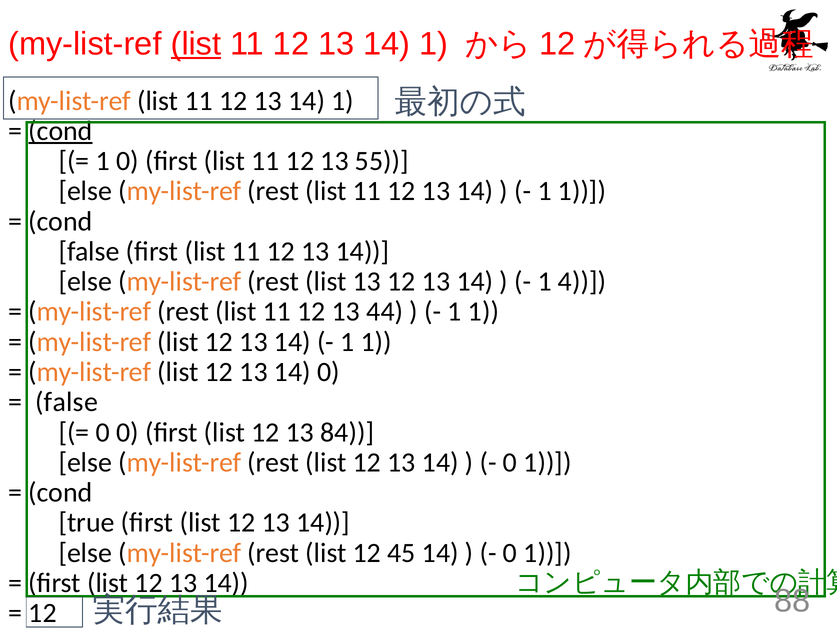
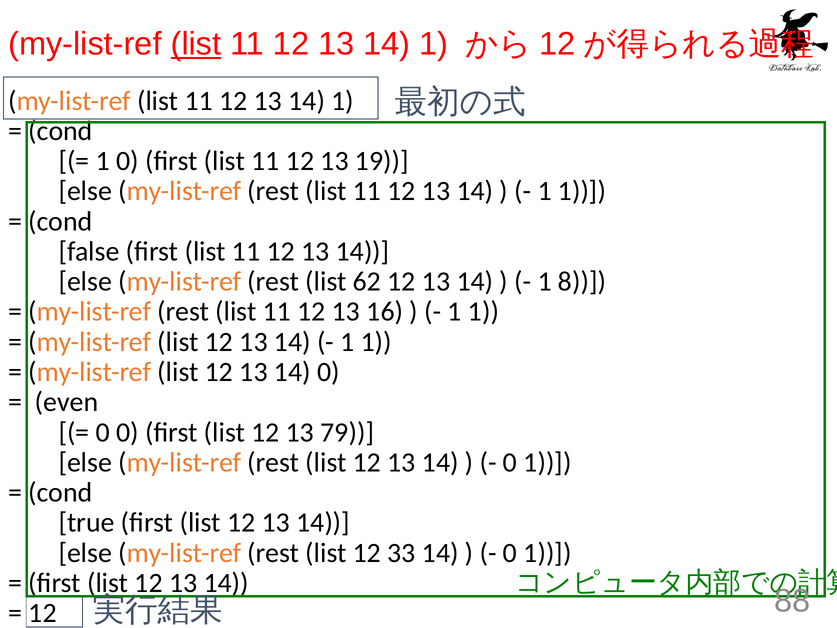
cond at (60, 131) underline: present -> none
55: 55 -> 19
list 13: 13 -> 62
4: 4 -> 8
44: 44 -> 16
false at (67, 402): false -> even
84: 84 -> 79
45: 45 -> 33
